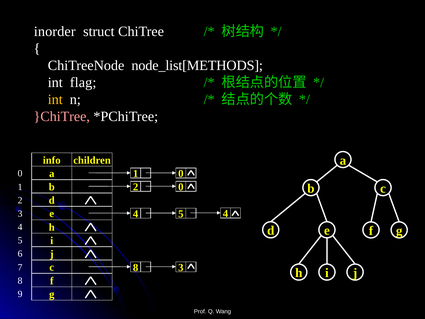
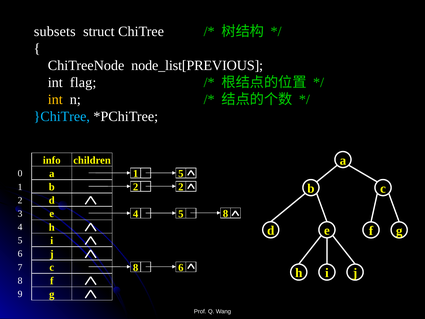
inorder: inorder -> subsets
node_list[METHODS: node_list[METHODS -> node_list[PREVIOUS
}ChiTree colour: pink -> light blue
1 0: 0 -> 5
2 0: 0 -> 2
5 4: 4 -> 8
8 3: 3 -> 6
